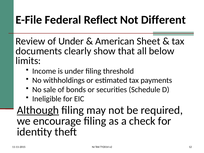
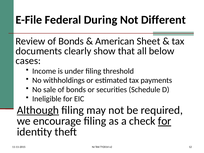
Reflect: Reflect -> During
Review of Under: Under -> Bonds
limits: limits -> cases
for at (165, 121) underline: none -> present
